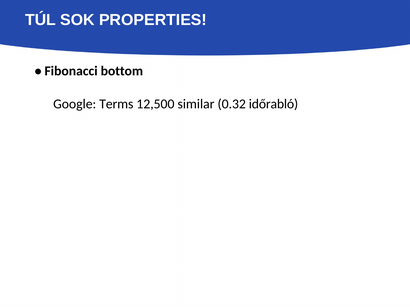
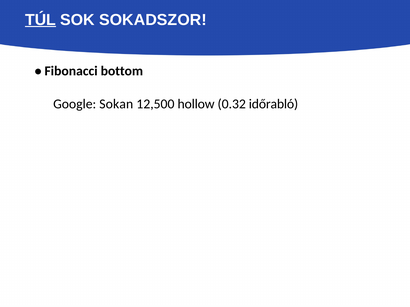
TÚL underline: none -> present
PROPERTIES: PROPERTIES -> SOKADSZOR
Terms: Terms -> Sokan
similar: similar -> hollow
